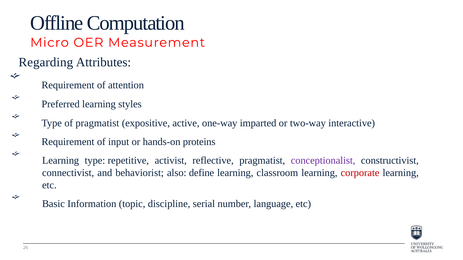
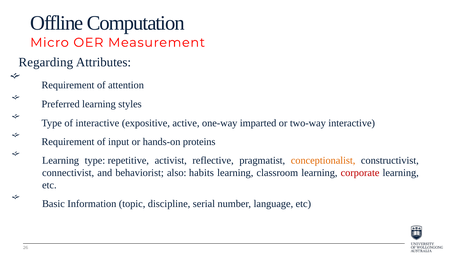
of pragmatist: pragmatist -> interactive
conceptionalist colour: purple -> orange
define: define -> habits
